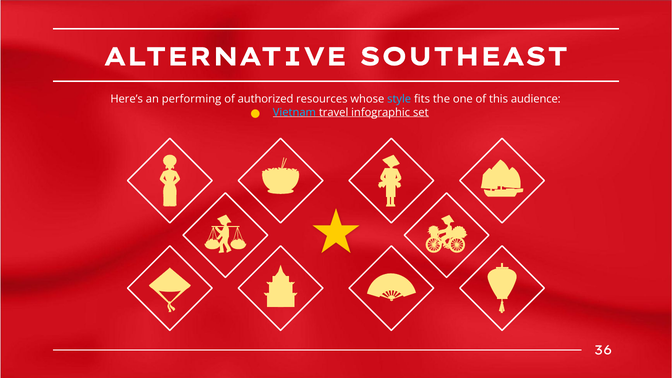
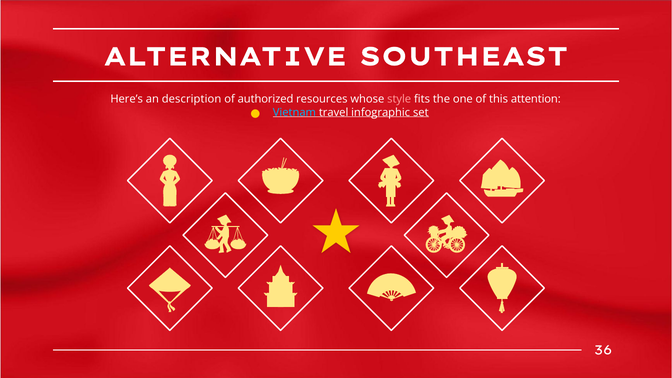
performing: performing -> description
style colour: light blue -> pink
audience: audience -> attention
